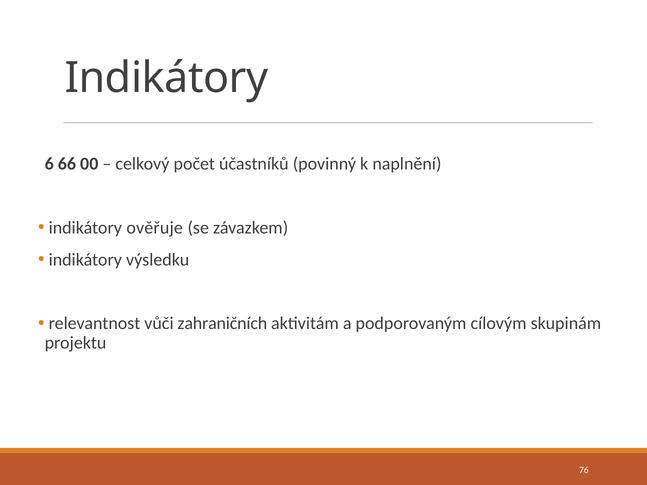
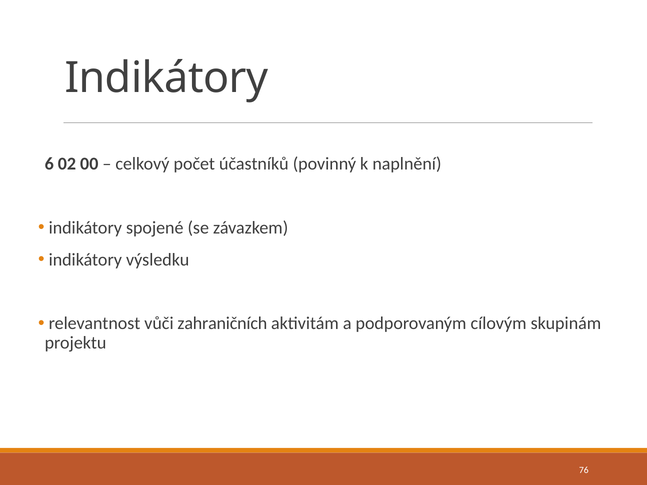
66: 66 -> 02
ověřuje: ověřuje -> spojené
